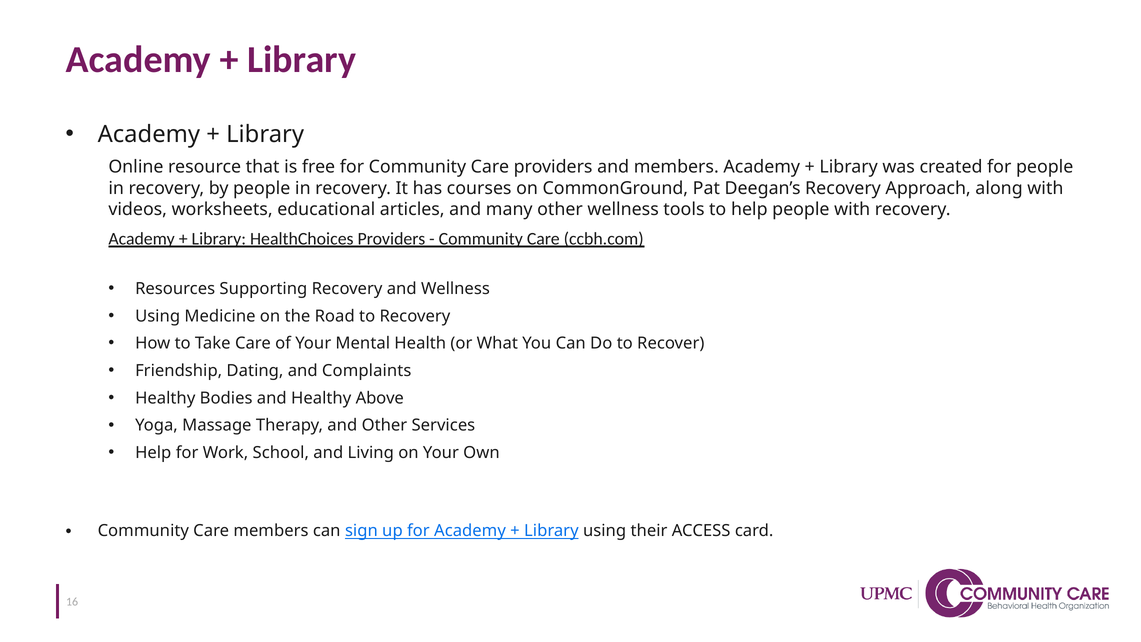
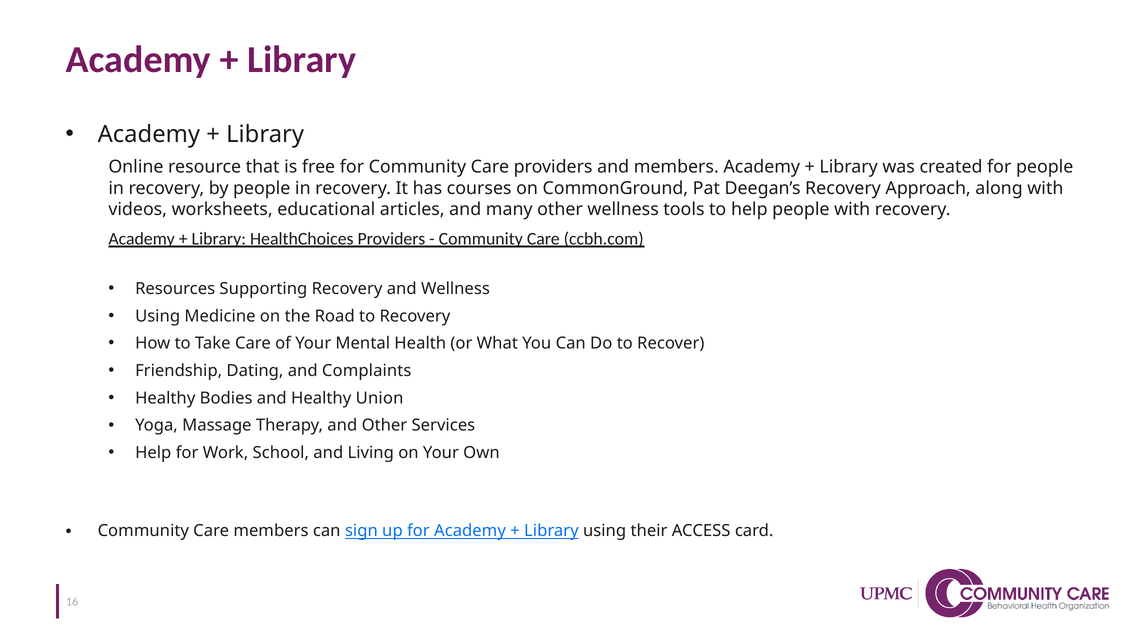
Above: Above -> Union
